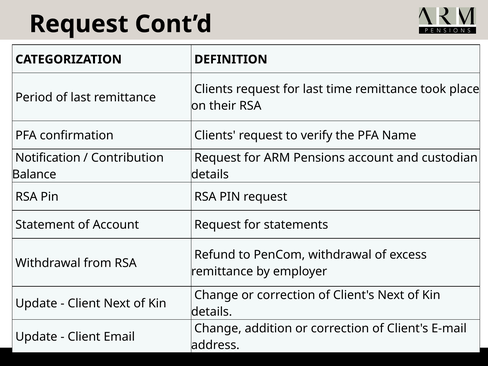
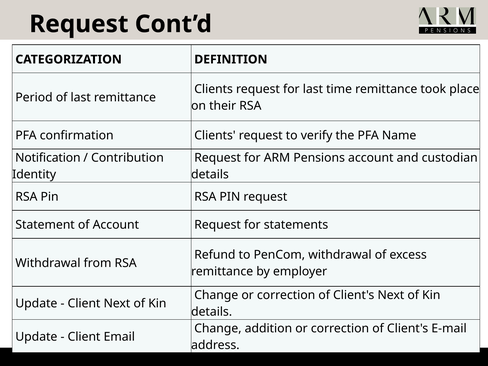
Balance: Balance -> Identity
